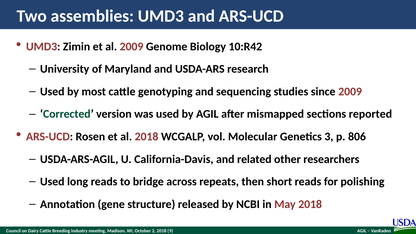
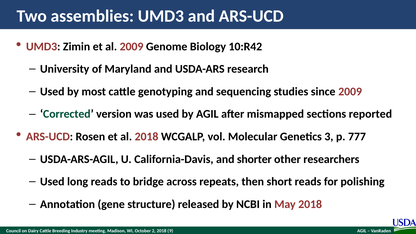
806: 806 -> 777
related: related -> shorter
